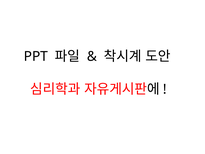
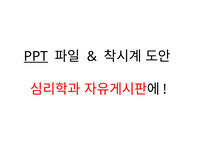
PPT underline: none -> present
